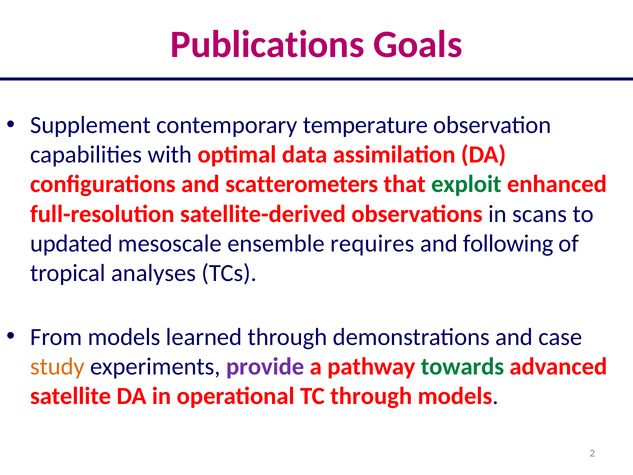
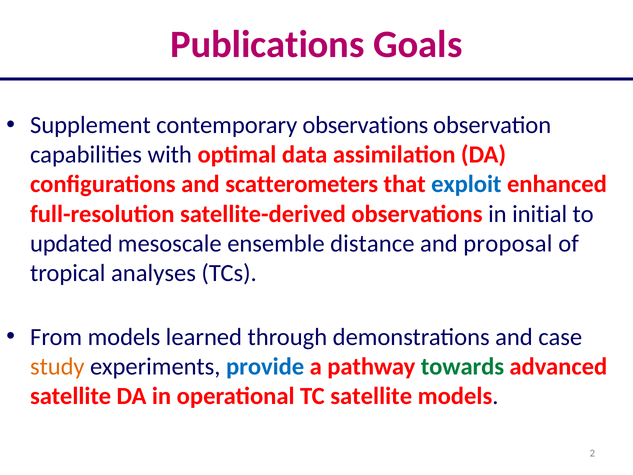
contemporary temperature: temperature -> observations
exploit colour: green -> blue
scans: scans -> initial
requires: requires -> distance
following: following -> proposal
provide colour: purple -> blue
TC through: through -> satellite
